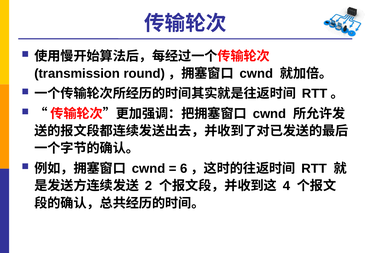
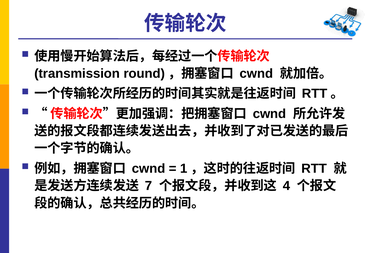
6: 6 -> 1
2: 2 -> 7
